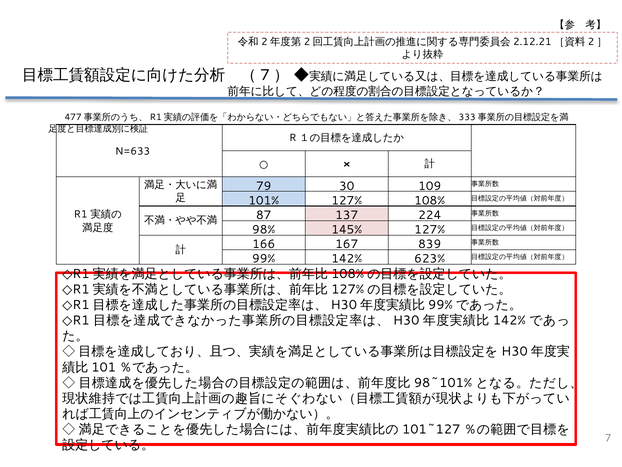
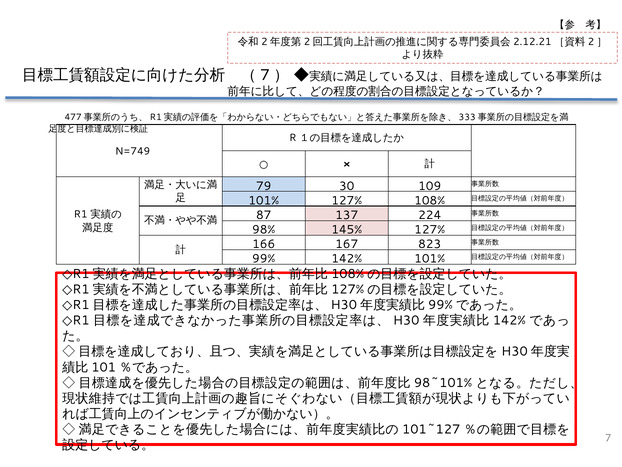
N=633: N=633 -> N=749
839: 839 -> 823
142% 623%: 623% -> 101%
